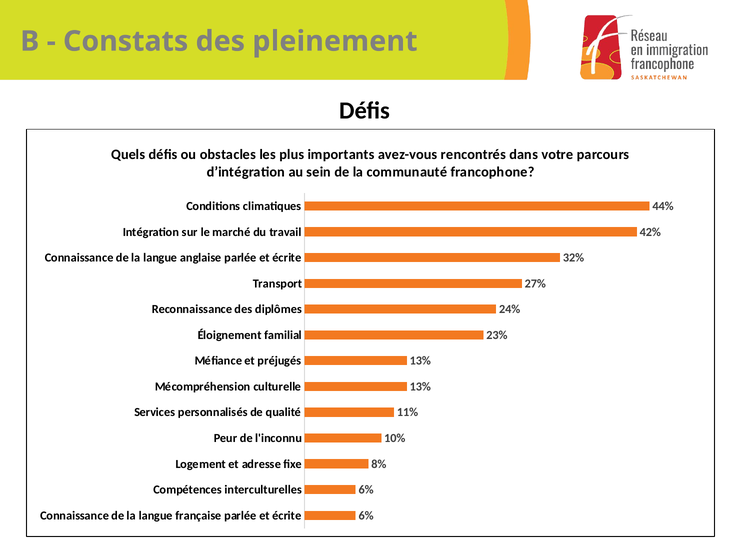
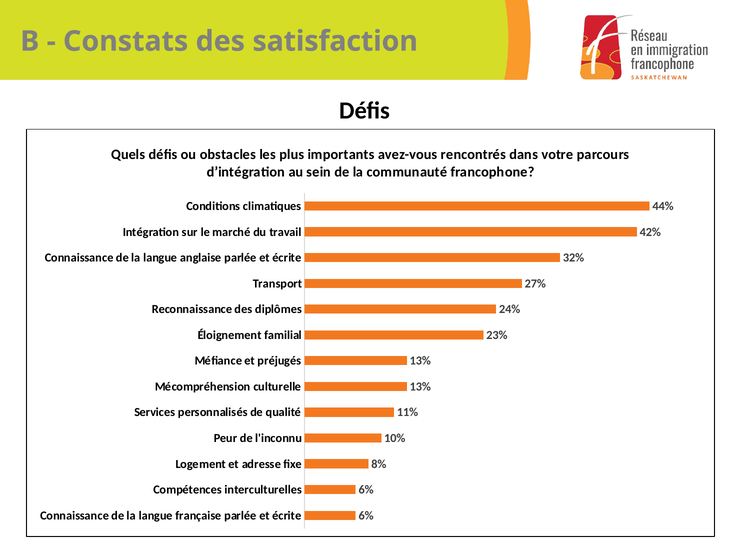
pleinement: pleinement -> satisfaction
